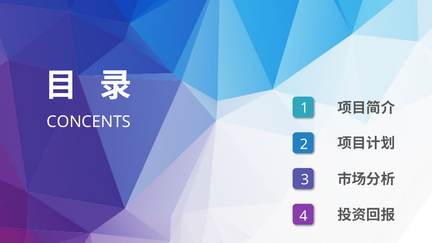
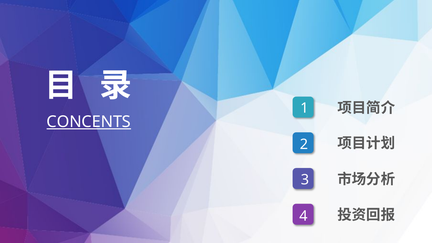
CONCENTS underline: none -> present
